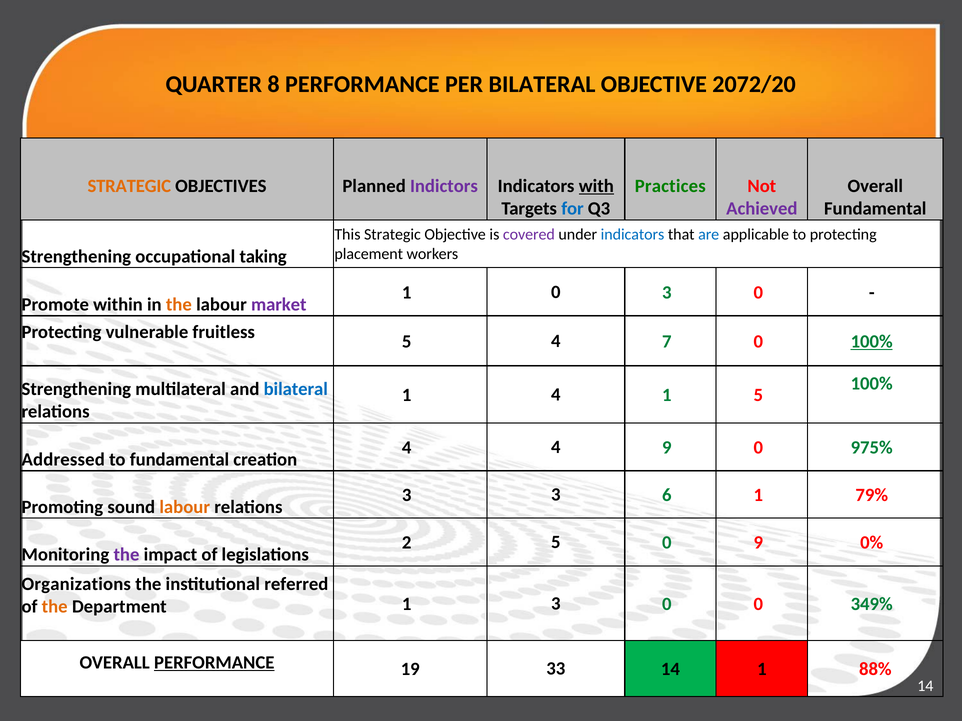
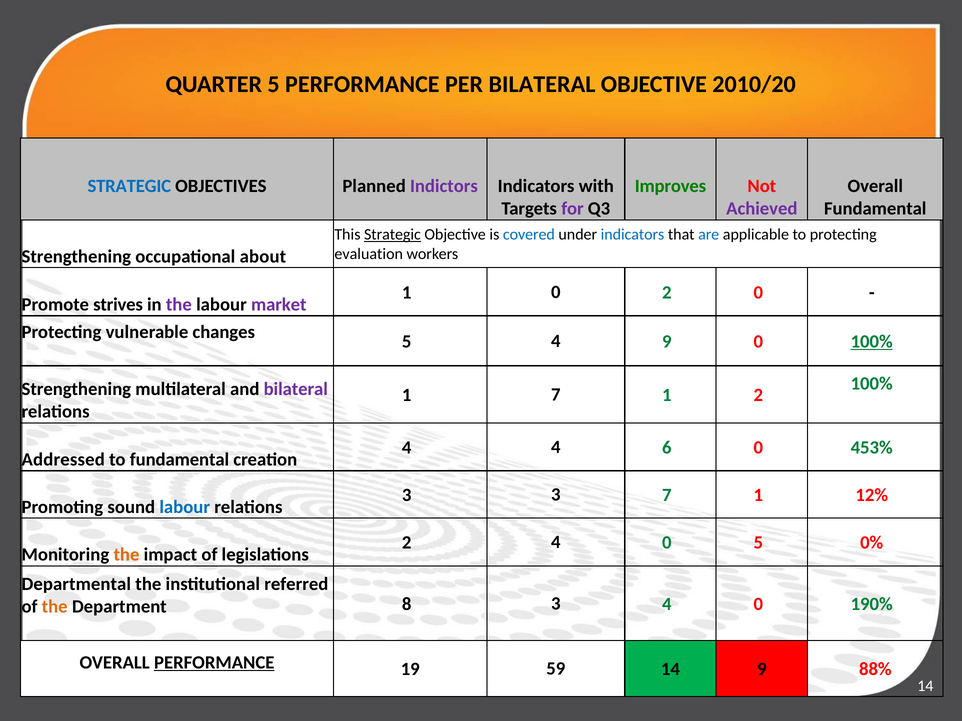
QUARTER 8: 8 -> 5
2072/20: 2072/20 -> 2010/20
STRATEGIC at (129, 186) colour: orange -> blue
with underline: present -> none
Practices: Practices -> Improves
for colour: blue -> purple
Strategic at (392, 235) underline: none -> present
covered colour: purple -> blue
placement: placement -> evaluation
taking: taking -> about
0 3: 3 -> 2
within: within -> strives
the at (179, 305) colour: orange -> purple
fruitless: fruitless -> changes
4 7: 7 -> 9
bilateral at (296, 389) colour: blue -> purple
1 4: 4 -> 7
1 5: 5 -> 2
4 9: 9 -> 6
975%: 975% -> 453%
3 6: 6 -> 7
79%: 79% -> 12%
labour at (185, 507) colour: orange -> blue
2 5: 5 -> 4
0 9: 9 -> 5
the at (126, 555) colour: purple -> orange
Organizations: Organizations -> Departmental
Department 1: 1 -> 8
0 at (667, 604): 0 -> 4
349%: 349% -> 190%
33: 33 -> 59
14 1: 1 -> 9
